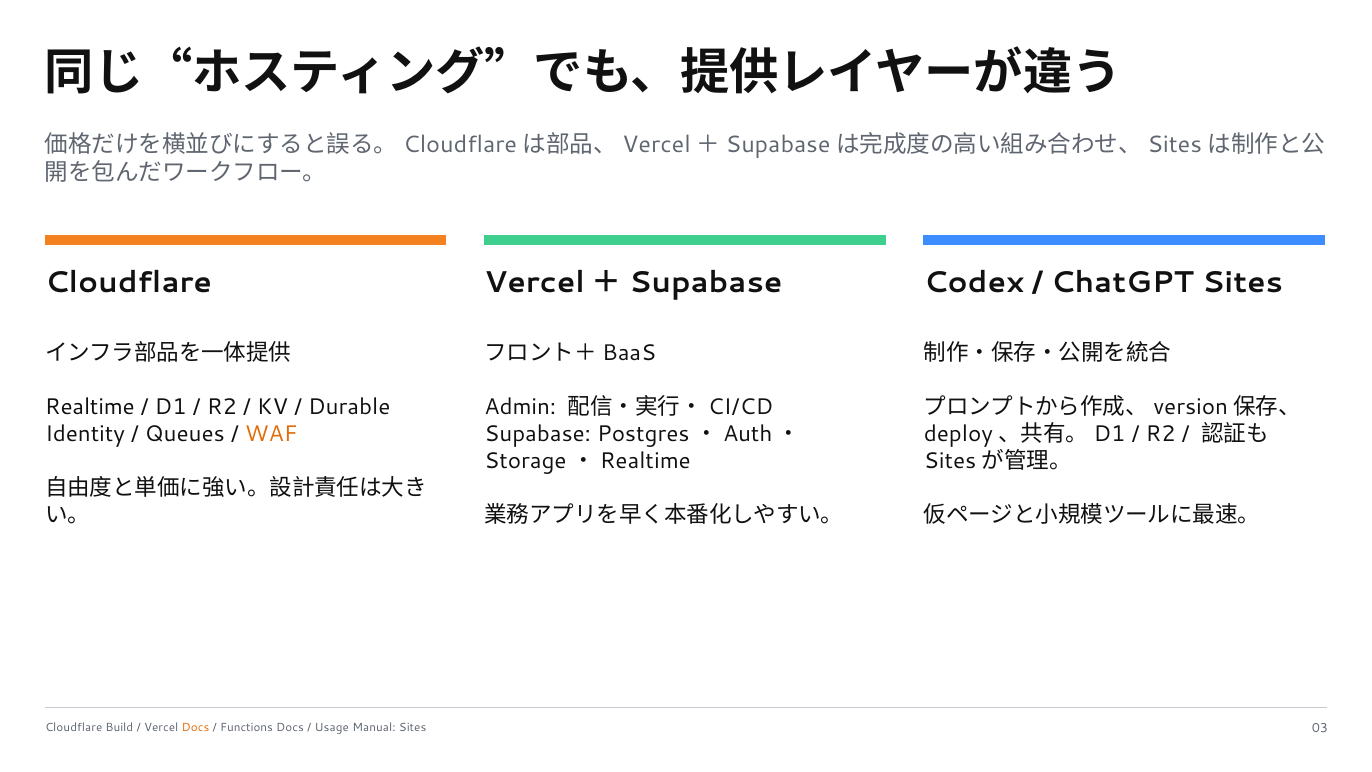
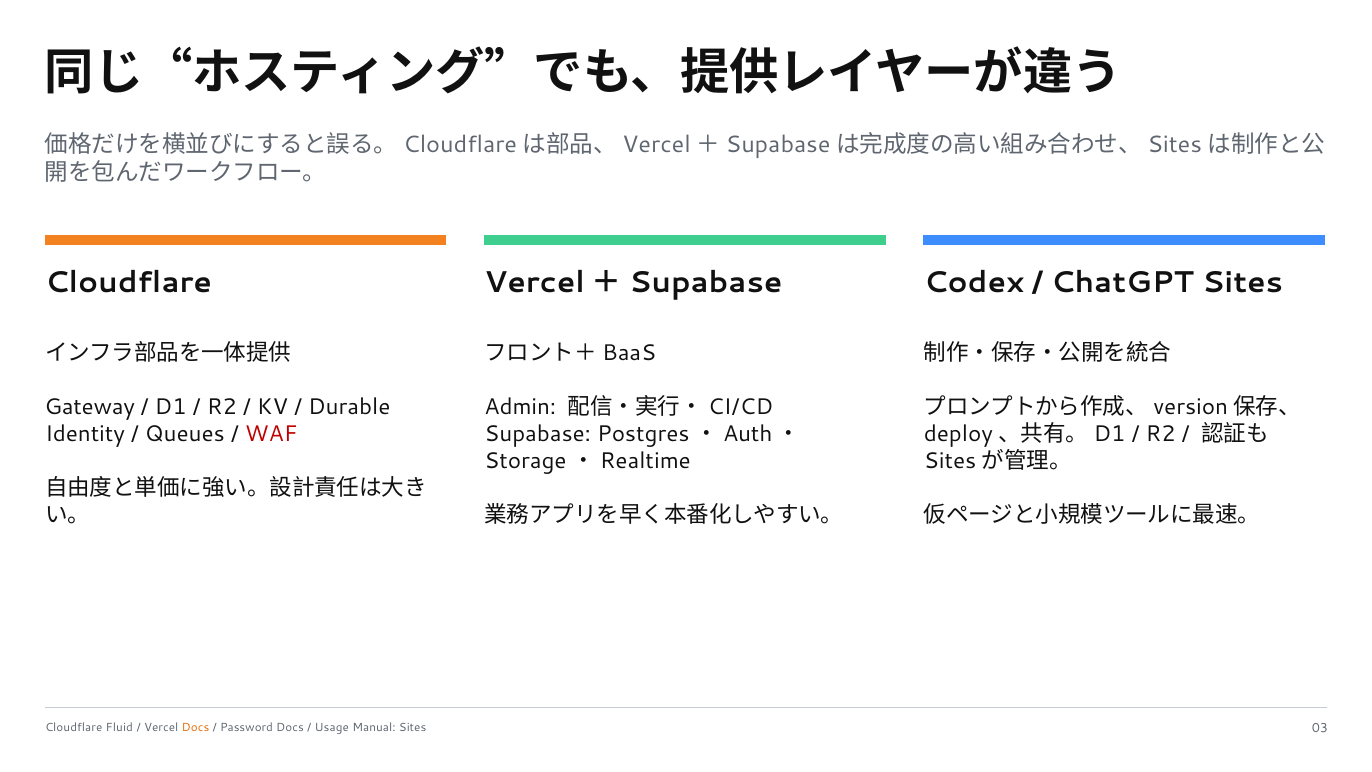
Realtime: Realtime -> Gateway
WAF colour: orange -> red
Build: Build -> Fluid
Functions: Functions -> Password
